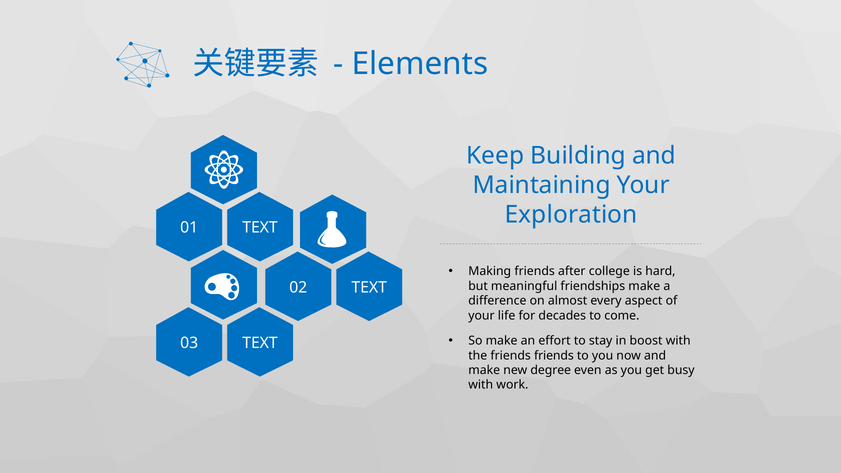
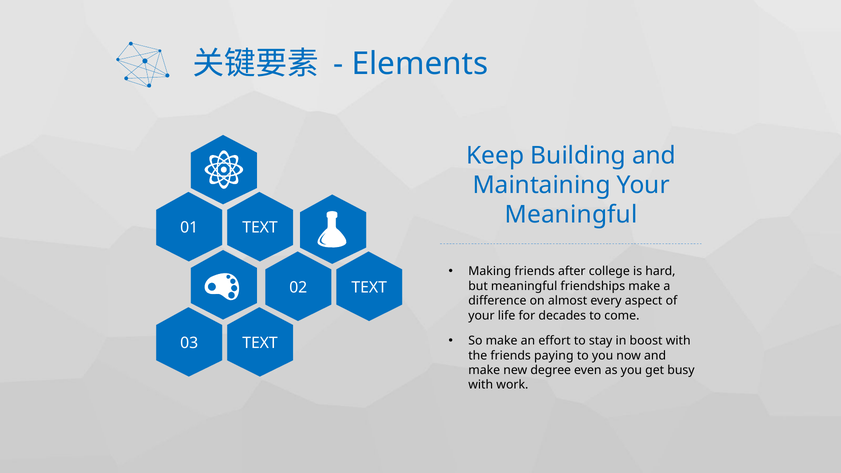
Exploration at (571, 214): Exploration -> Meaningful
friends friends: friends -> paying
